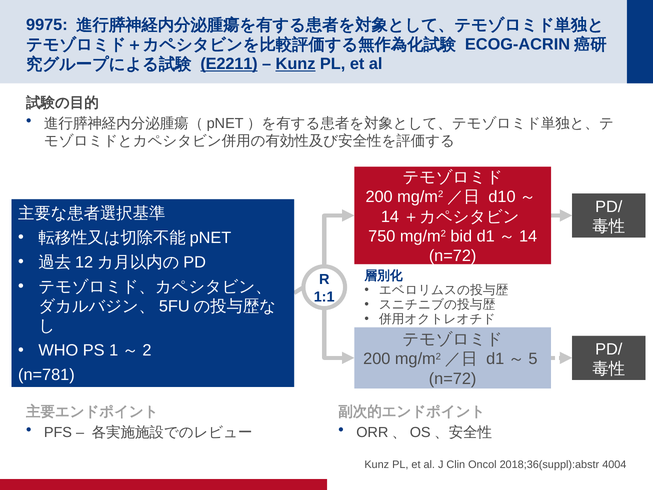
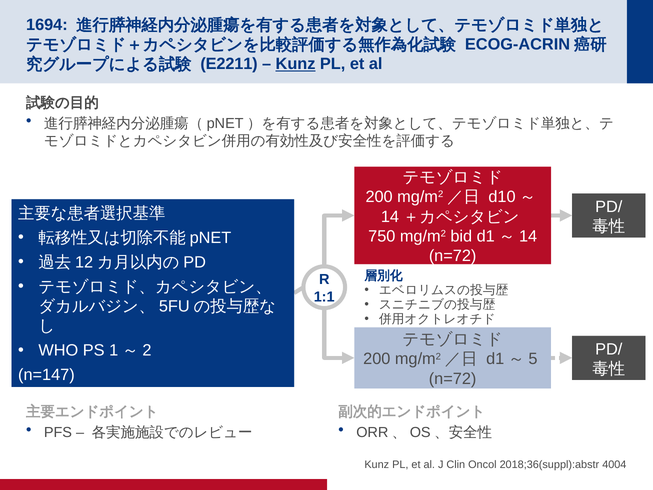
9975: 9975 -> 1694
E2211 underline: present -> none
n=781: n=781 -> n=147
